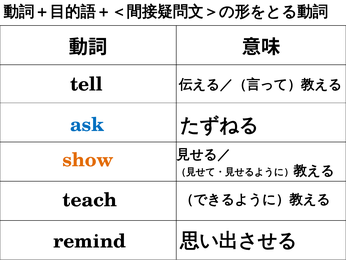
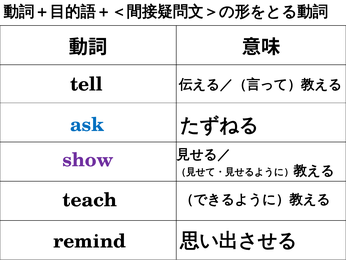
show colour: orange -> purple
